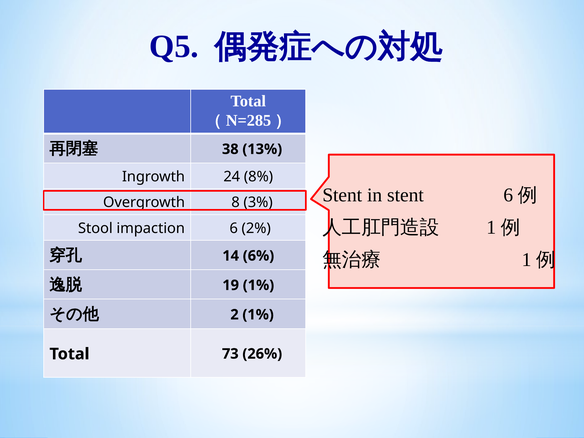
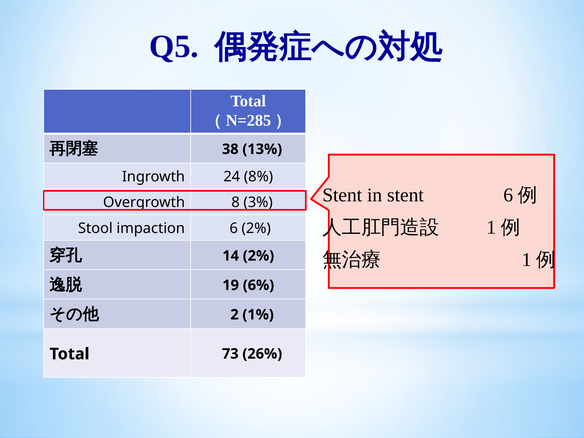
14 6%: 6% -> 2%
19 1%: 1% -> 6%
